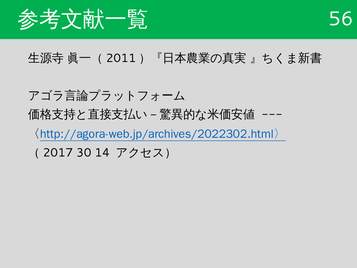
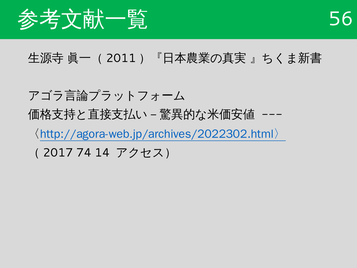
30: 30 -> 74
